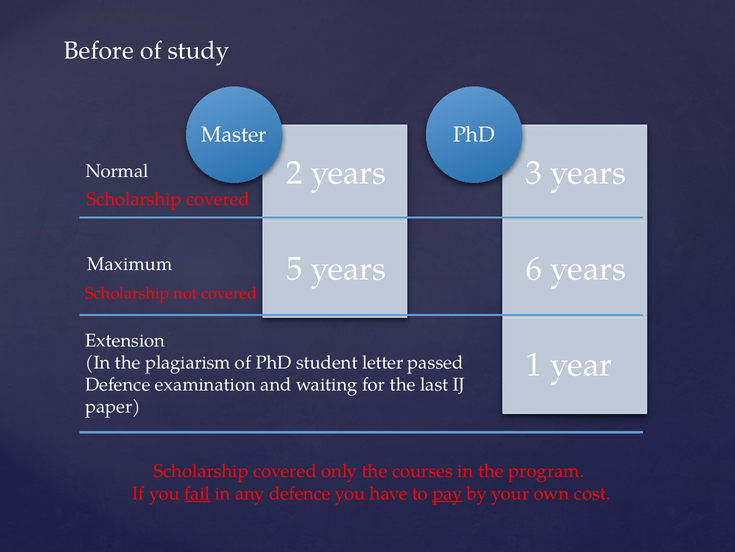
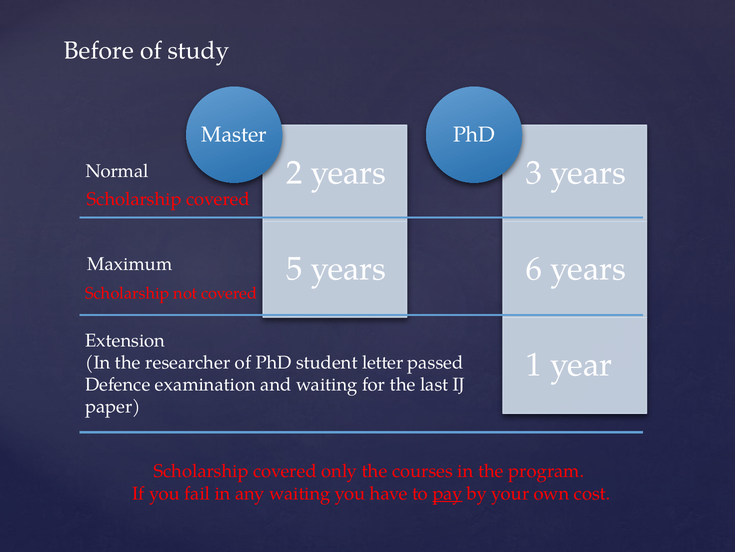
plagiarism: plagiarism -> researcher
fail underline: present -> none
any defence: defence -> waiting
